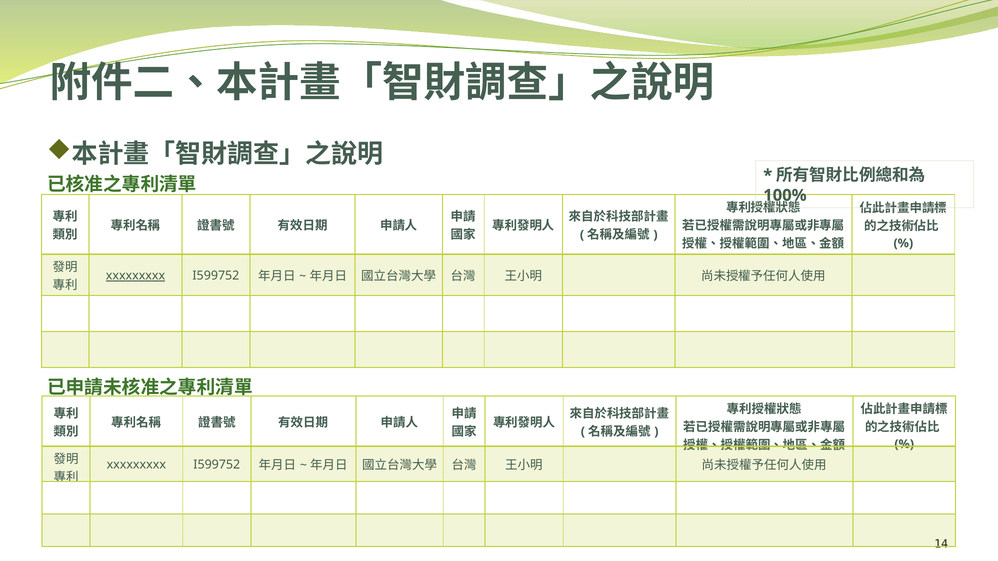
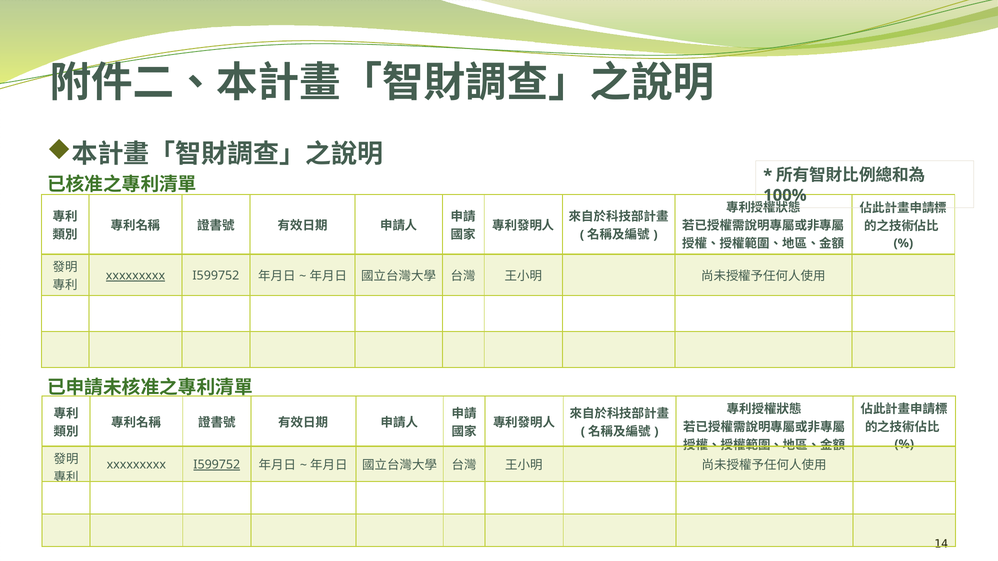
I599752 at (217, 465) underline: none -> present
